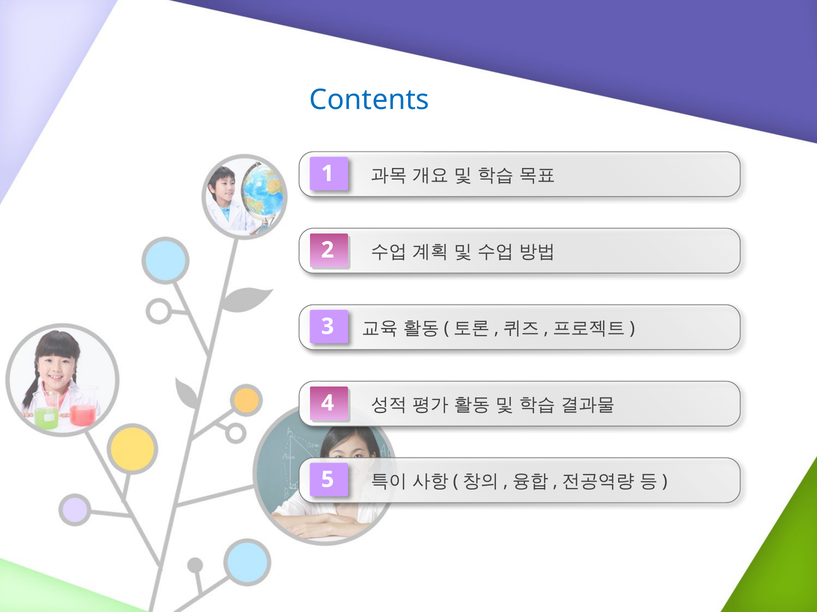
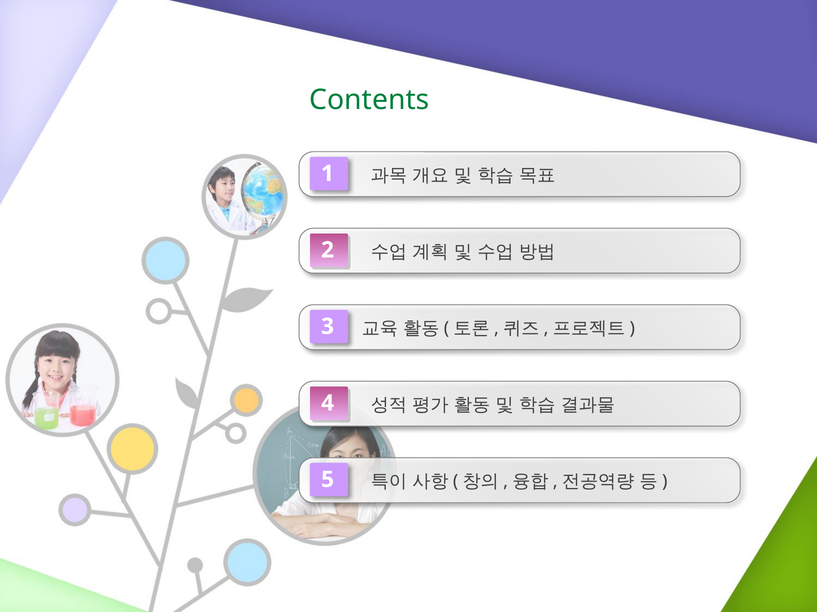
Contents colour: blue -> green
